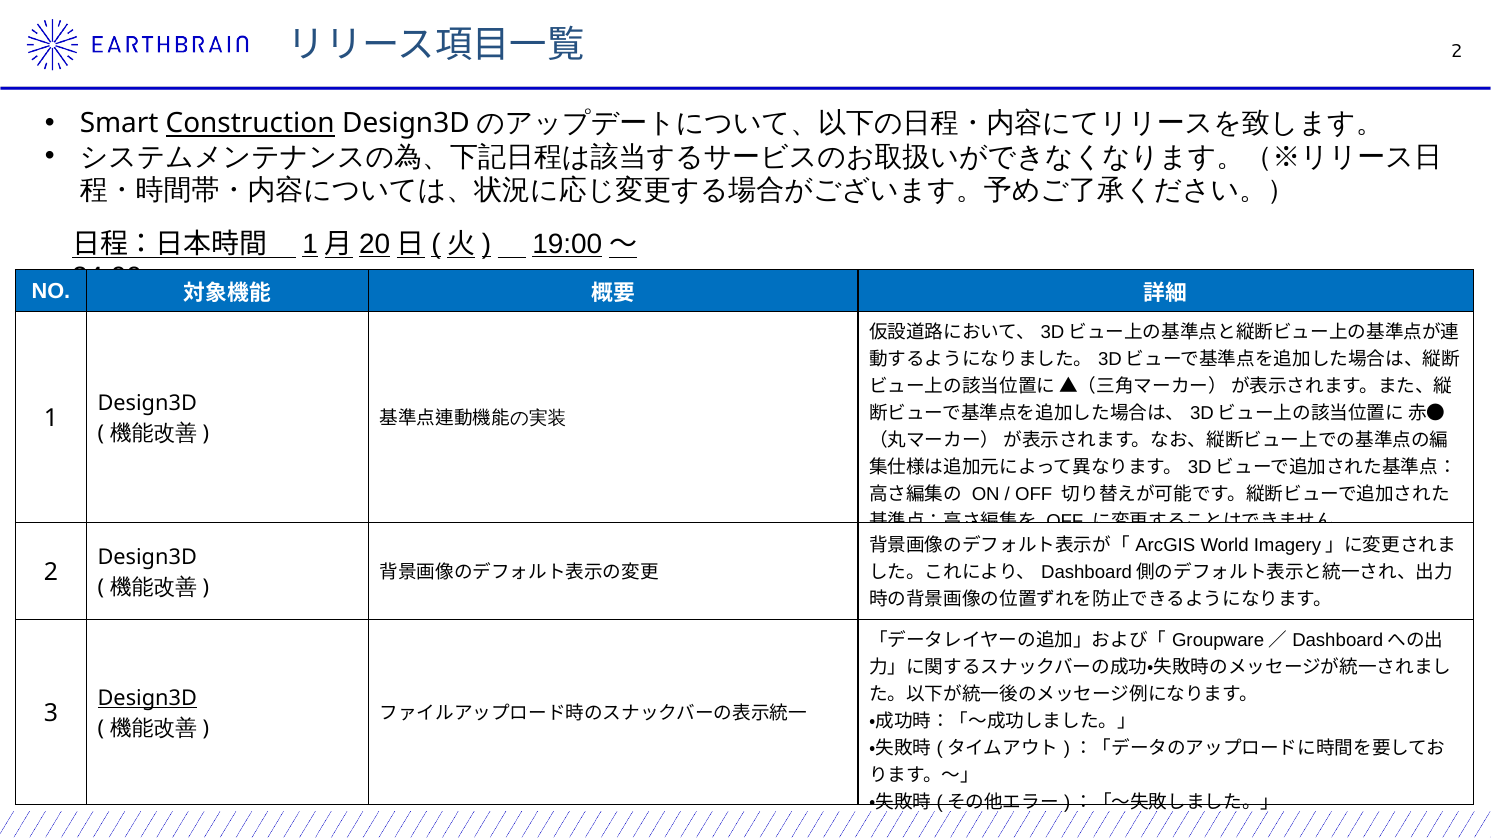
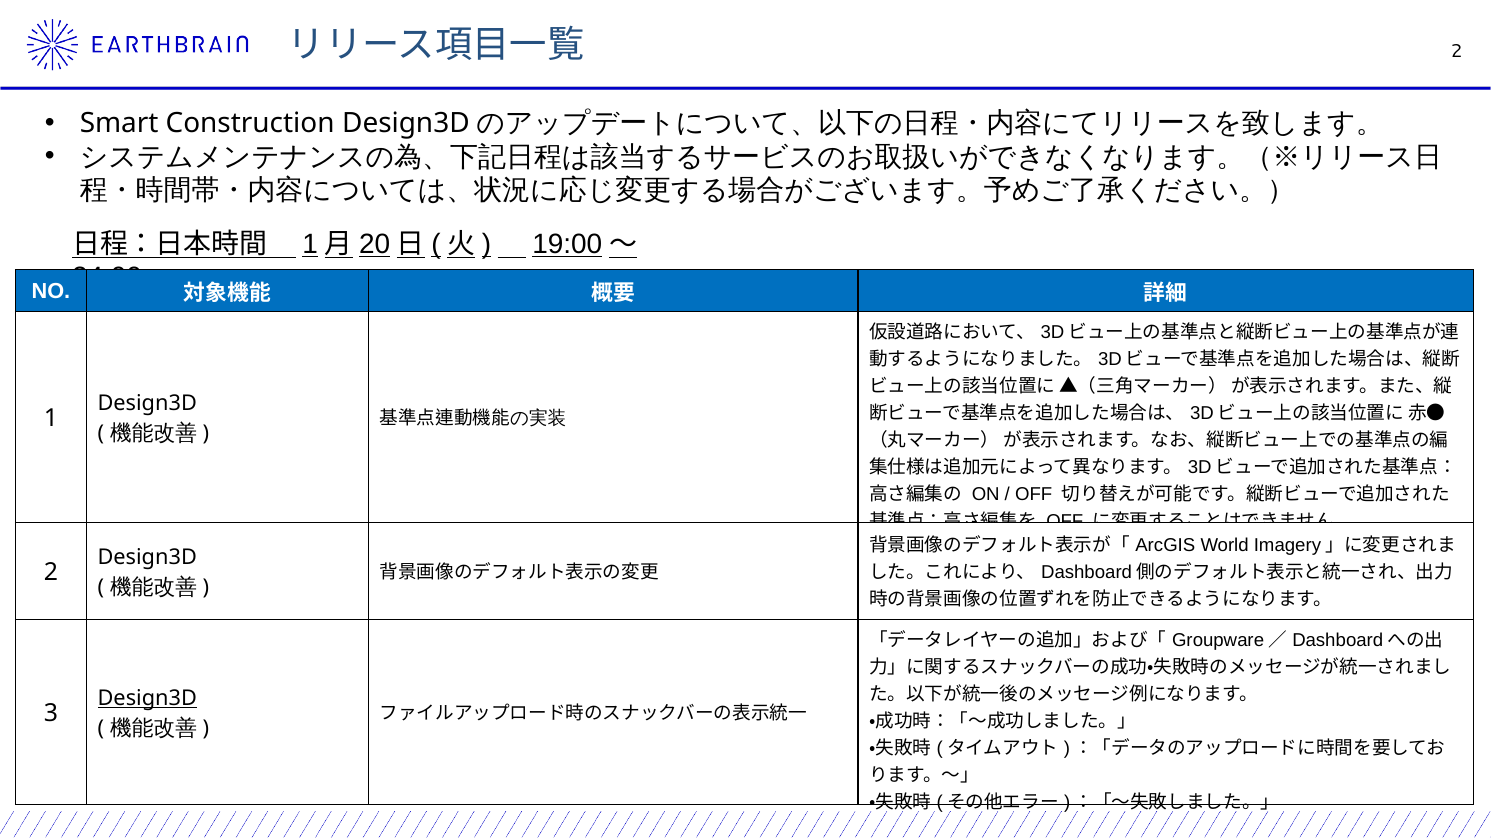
Construction underline: present -> none
